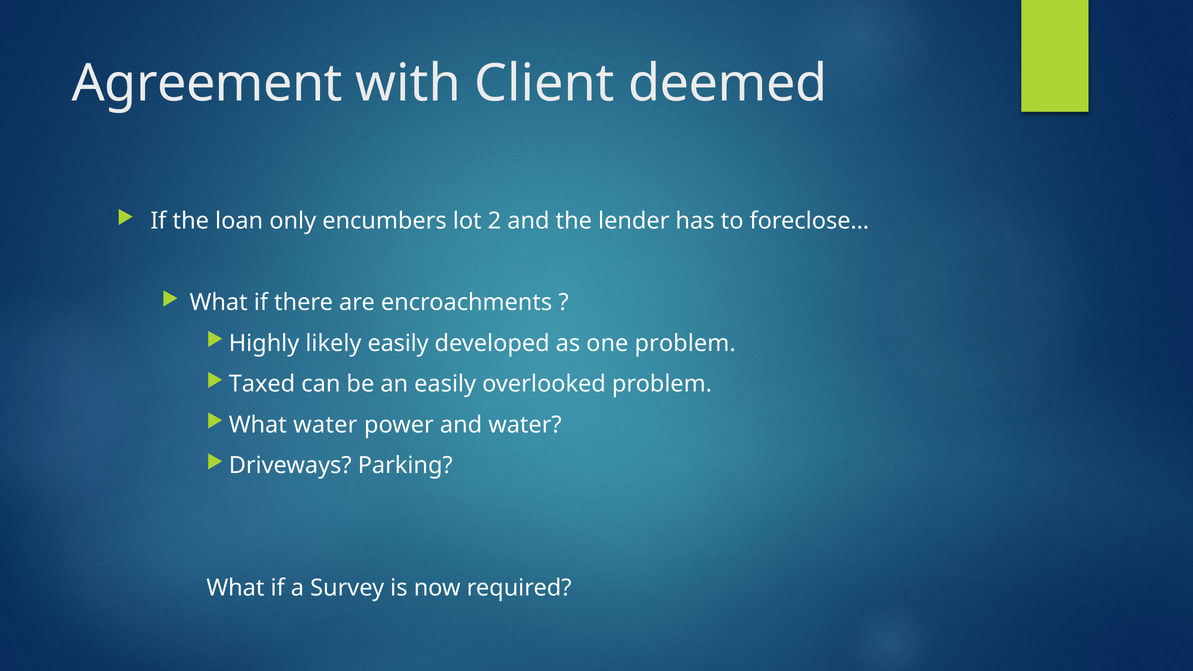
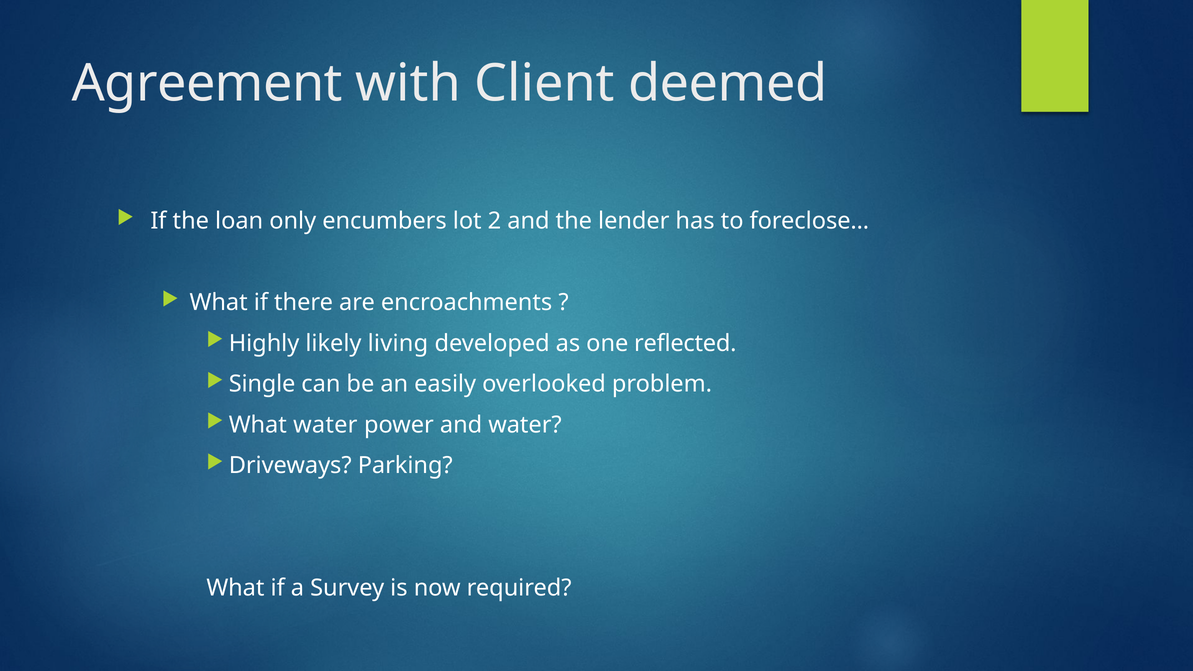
likely easily: easily -> living
one problem: problem -> reflected
Taxed: Taxed -> Single
